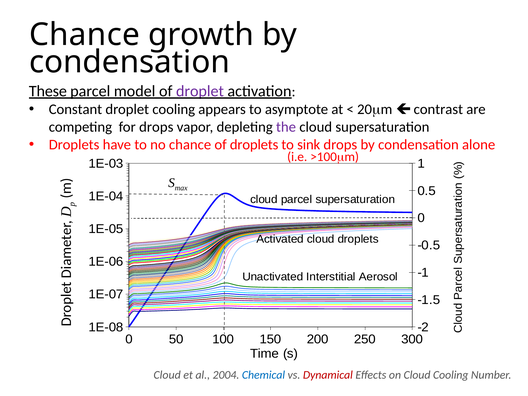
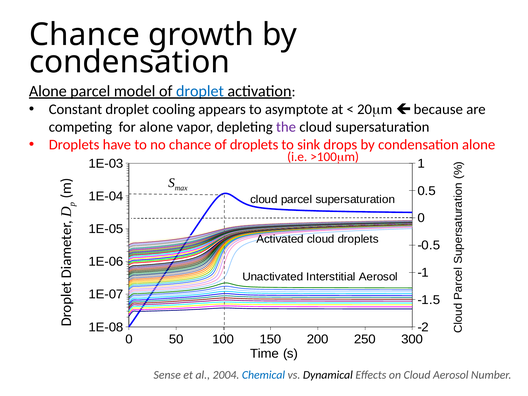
These at (48, 91): These -> Alone
droplet at (200, 91) colour: purple -> blue
contrast: contrast -> because
for drops: drops -> alone
Cloud at (167, 375): Cloud -> Sense
Dynamical colour: red -> black
Cloud Cooling: Cooling -> Aerosol
